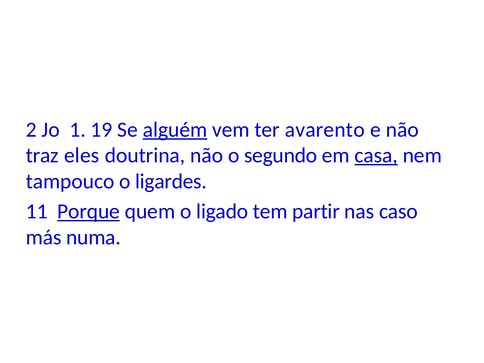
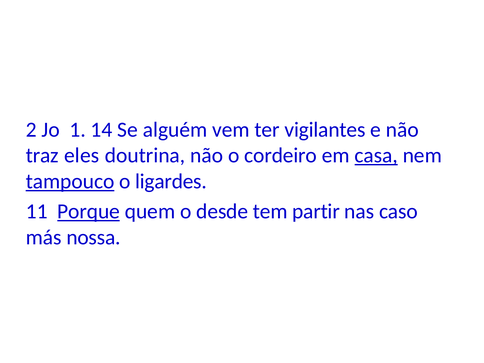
19: 19 -> 14
alguém underline: present -> none
avarento: avarento -> vigilantes
segundo: segundo -> cordeiro
tampouco underline: none -> present
ligado: ligado -> desde
numa: numa -> nossa
